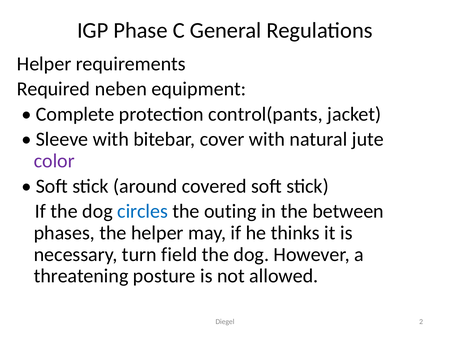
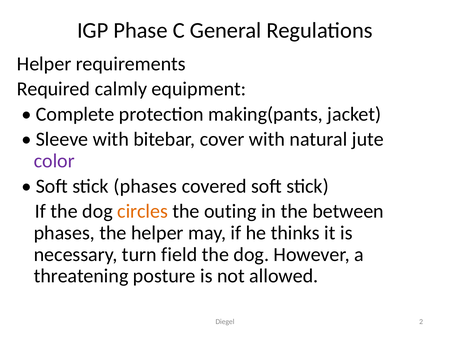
neben: neben -> calmly
control(pants: control(pants -> making(pants
stick around: around -> phases
circles colour: blue -> orange
